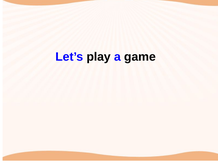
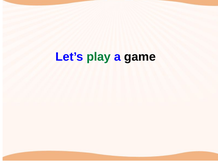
play colour: black -> green
